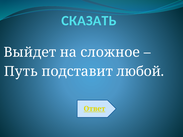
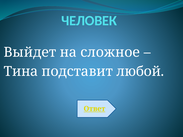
СКАЗАТЬ: СКАЗАТЬ -> ЧЕЛОВЕК
Путь: Путь -> Тина
